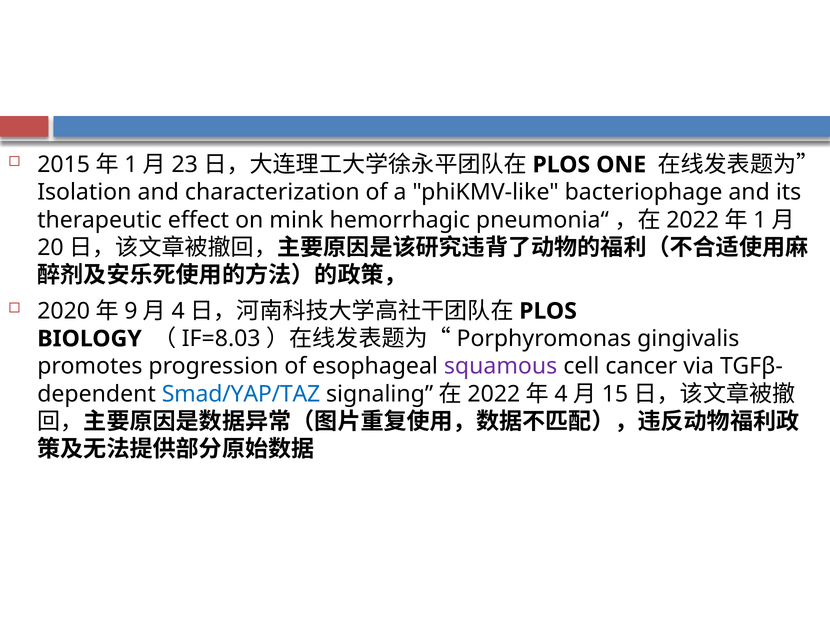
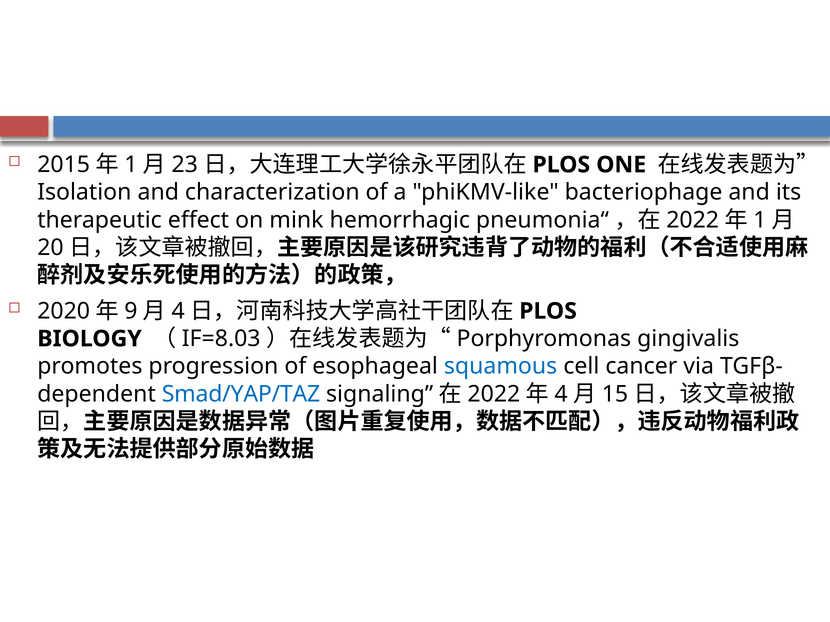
squamous colour: purple -> blue
